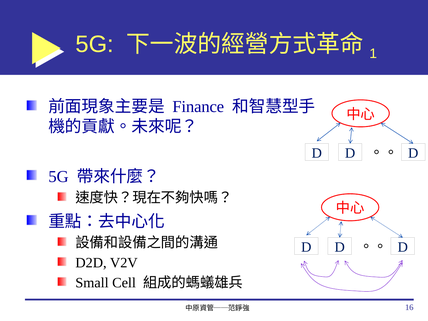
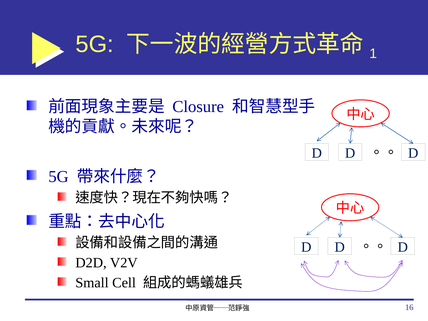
Finance: Finance -> Closure
